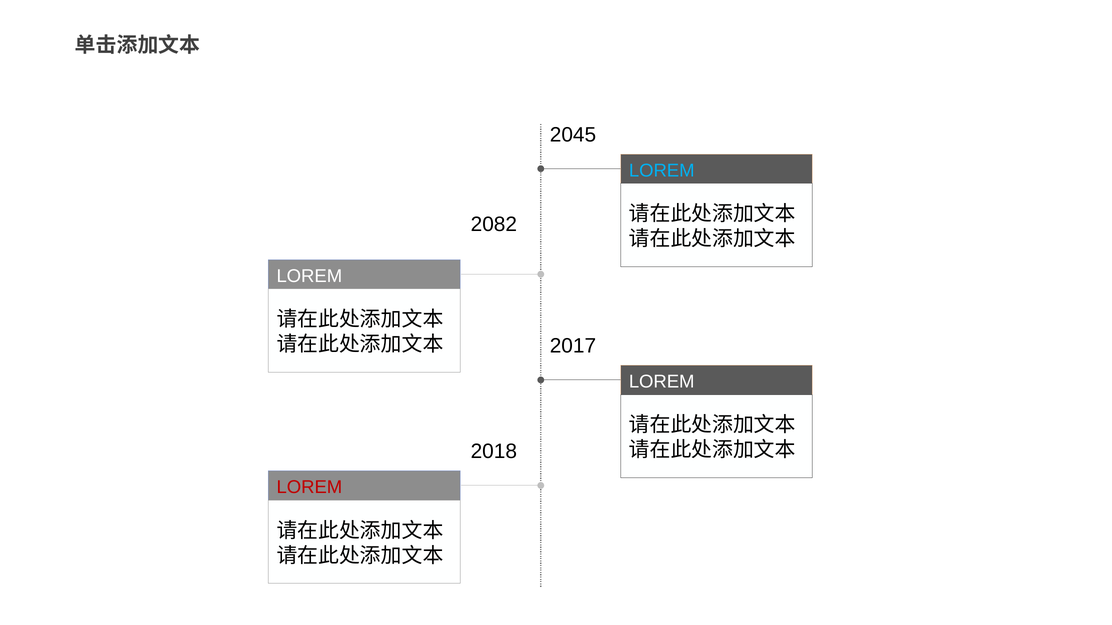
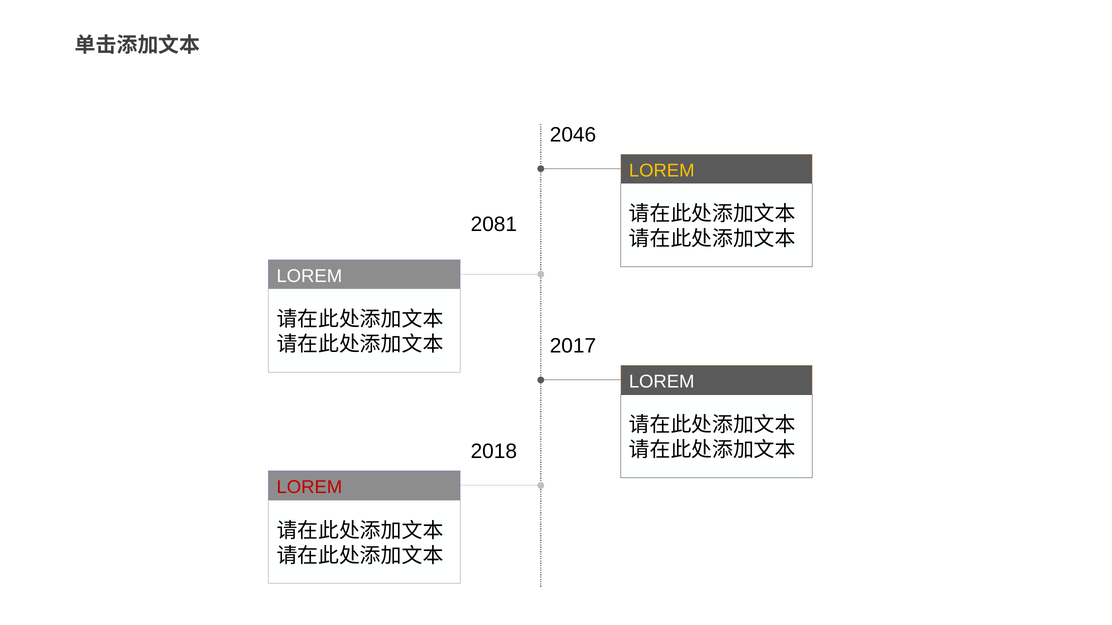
2045: 2045 -> 2046
LOREM at (662, 171) colour: light blue -> yellow
2082: 2082 -> 2081
